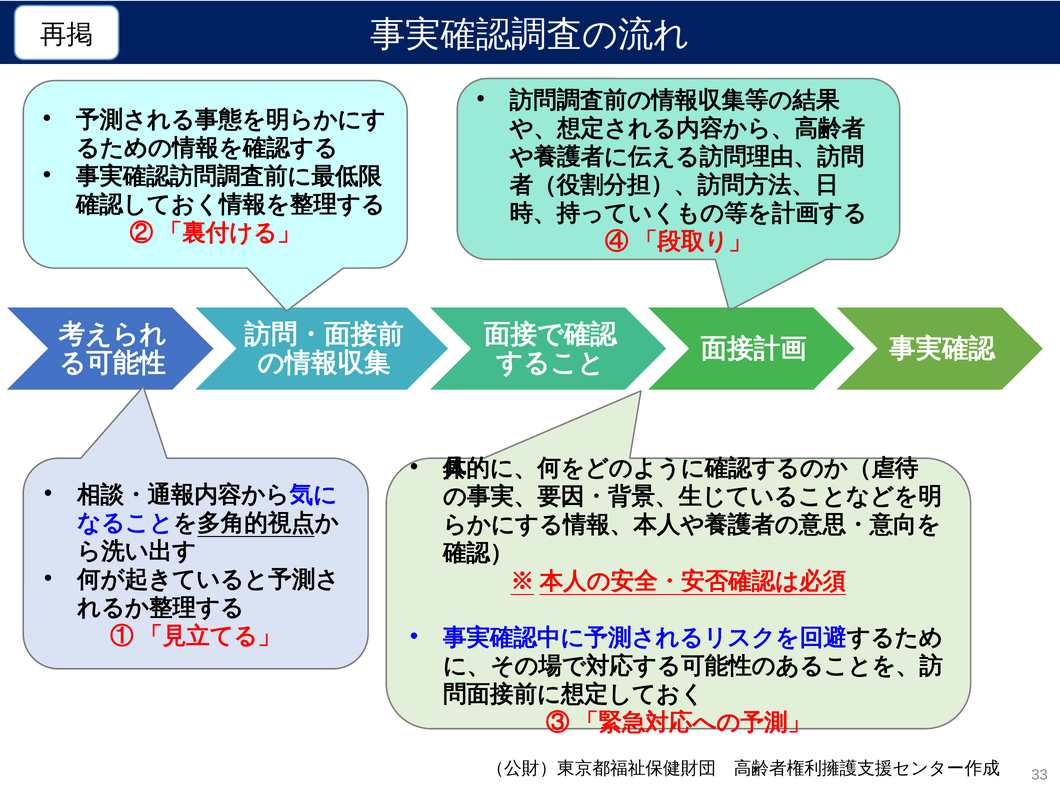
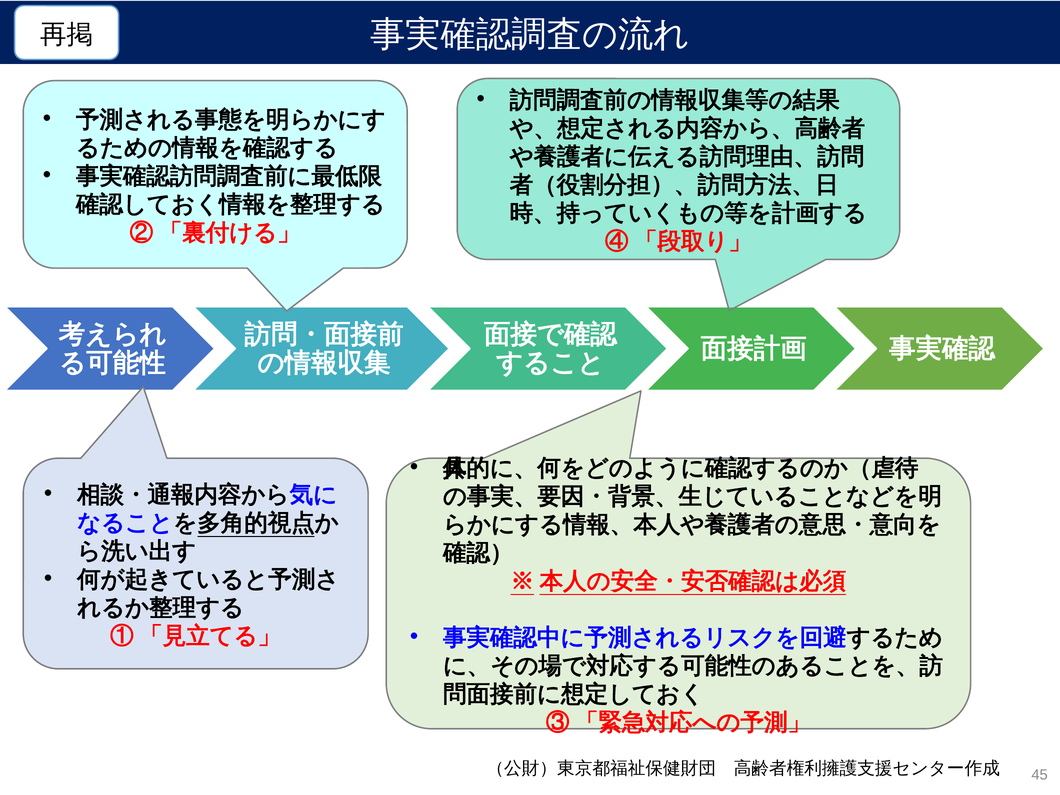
33: 33 -> 45
